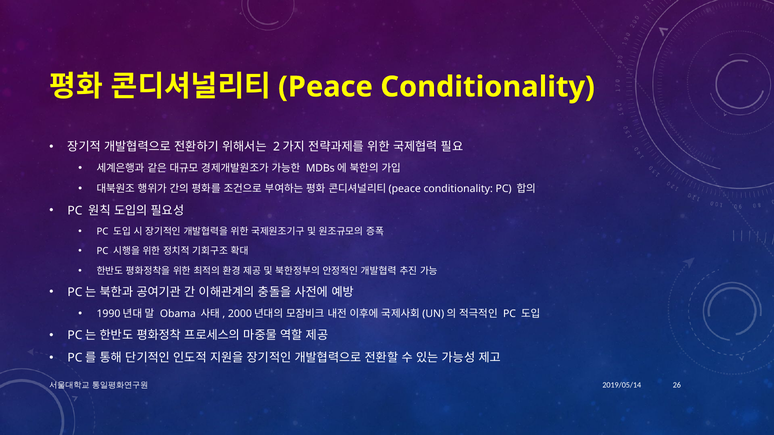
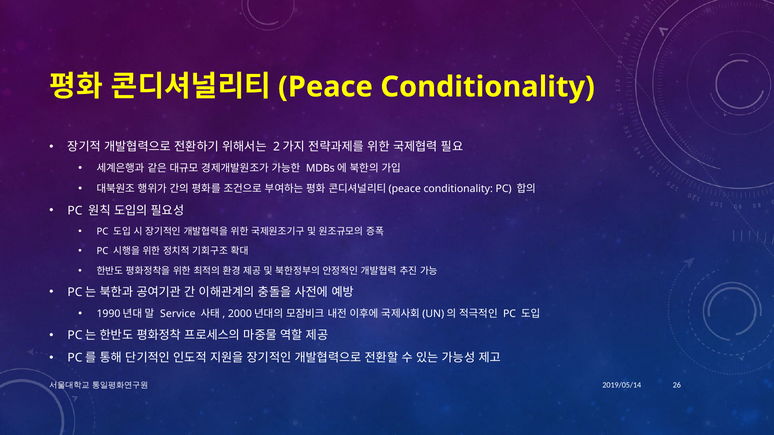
Obama: Obama -> Service
